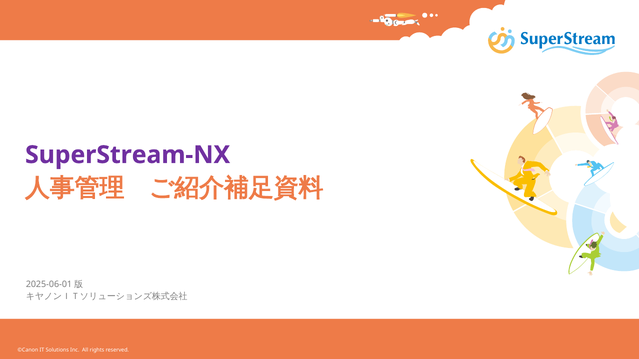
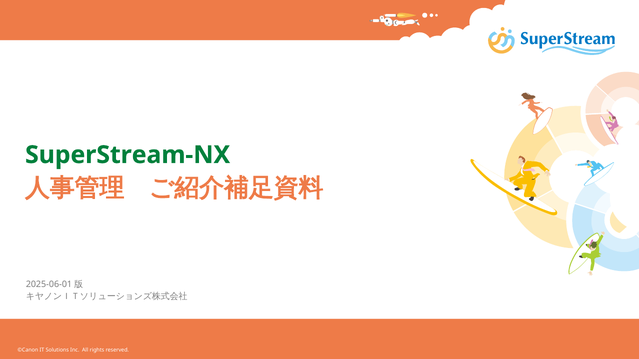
SuperStream-NX colour: purple -> green
